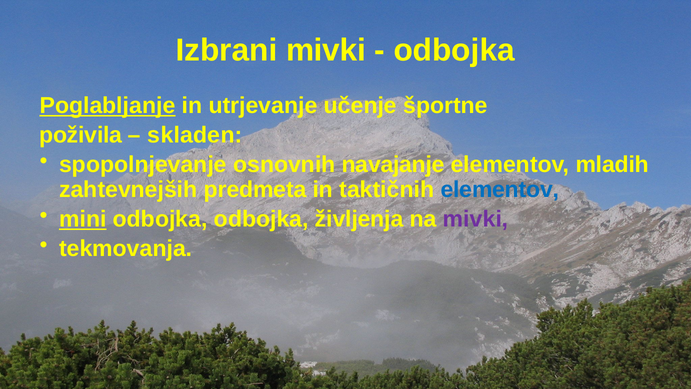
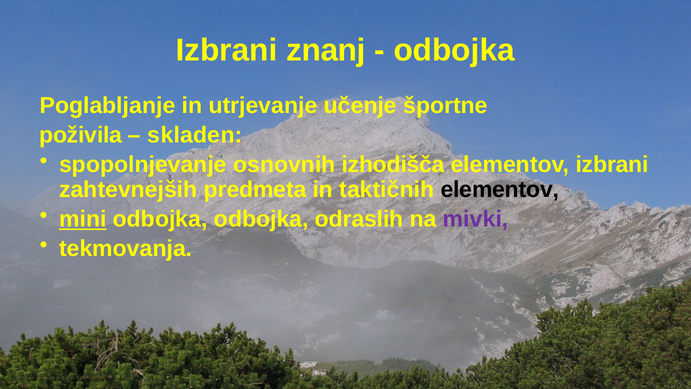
Izbrani mivki: mivki -> znanj
Poglabljanje underline: present -> none
navajanje: navajanje -> izhodišča
elementov mladih: mladih -> izbrani
elementov at (500, 189) colour: blue -> black
življenja: življenja -> odraslih
